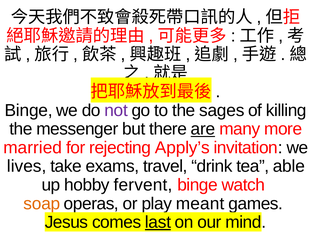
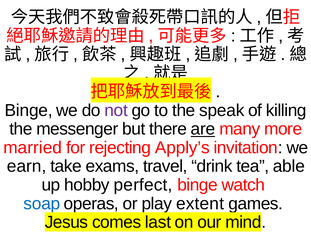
sages: sages -> speak
lives: lives -> earn
fervent: fervent -> perfect
soap colour: orange -> blue
meant: meant -> extent
last underline: present -> none
